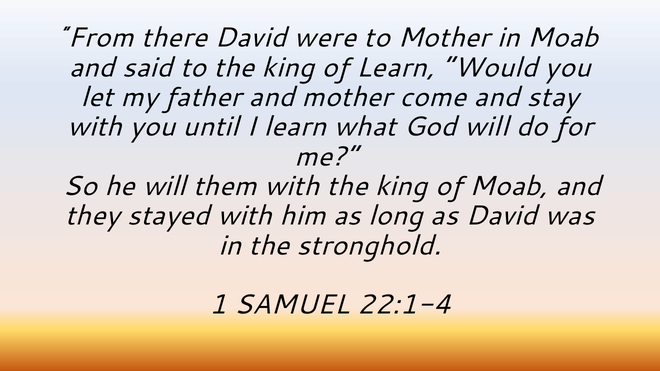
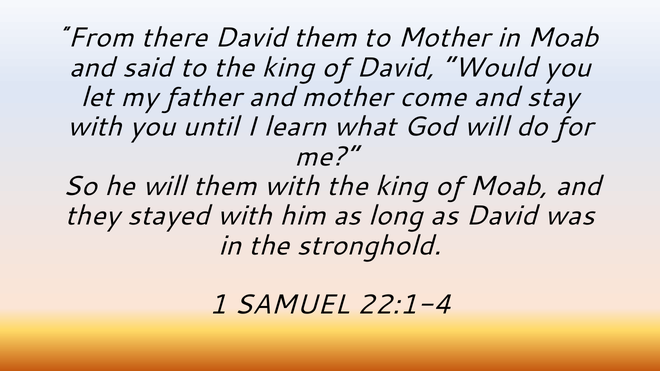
David were: were -> them
of Learn: Learn -> David
